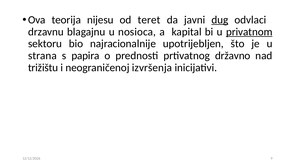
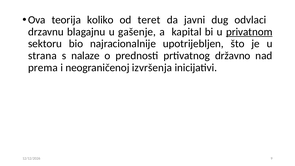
nijesu: nijesu -> koliko
dug underline: present -> none
nosioca: nosioca -> gašenje
papira: papira -> nalaze
trižištu: trižištu -> prema
